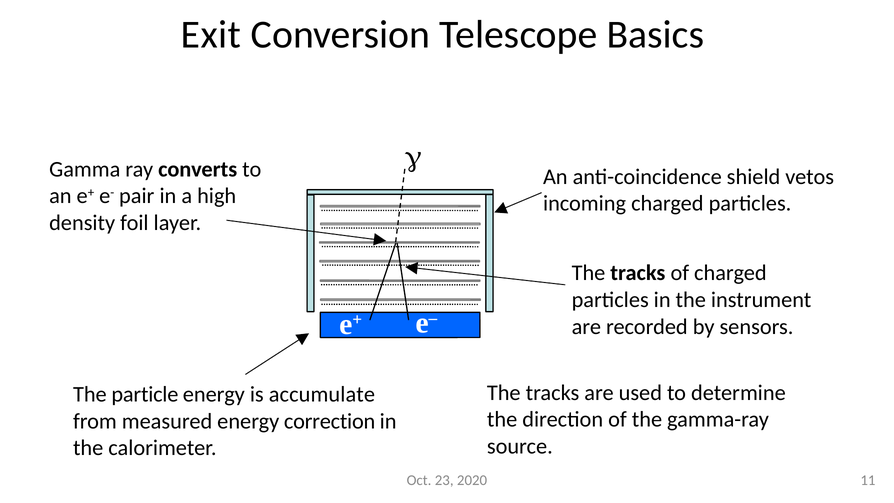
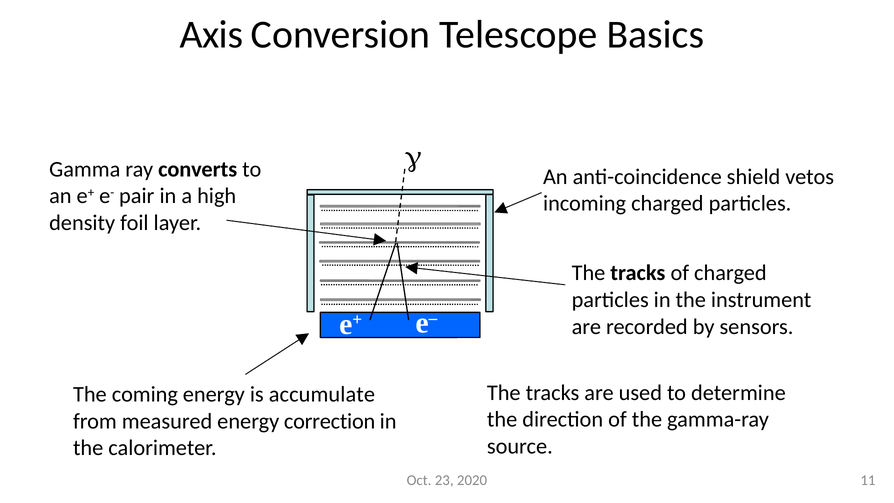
Exit: Exit -> Axis
particle: particle -> coming
